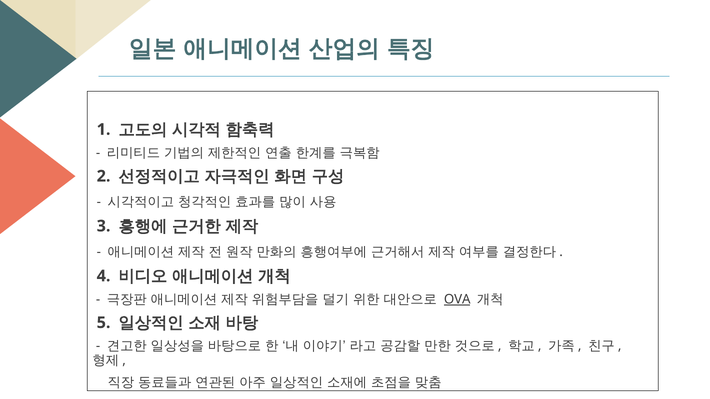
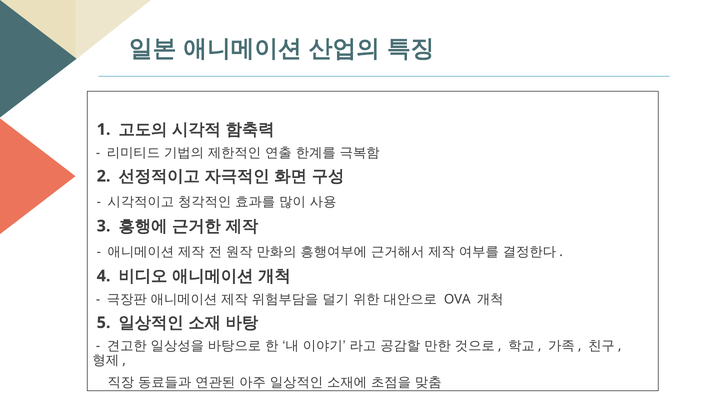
OVA underline: present -> none
